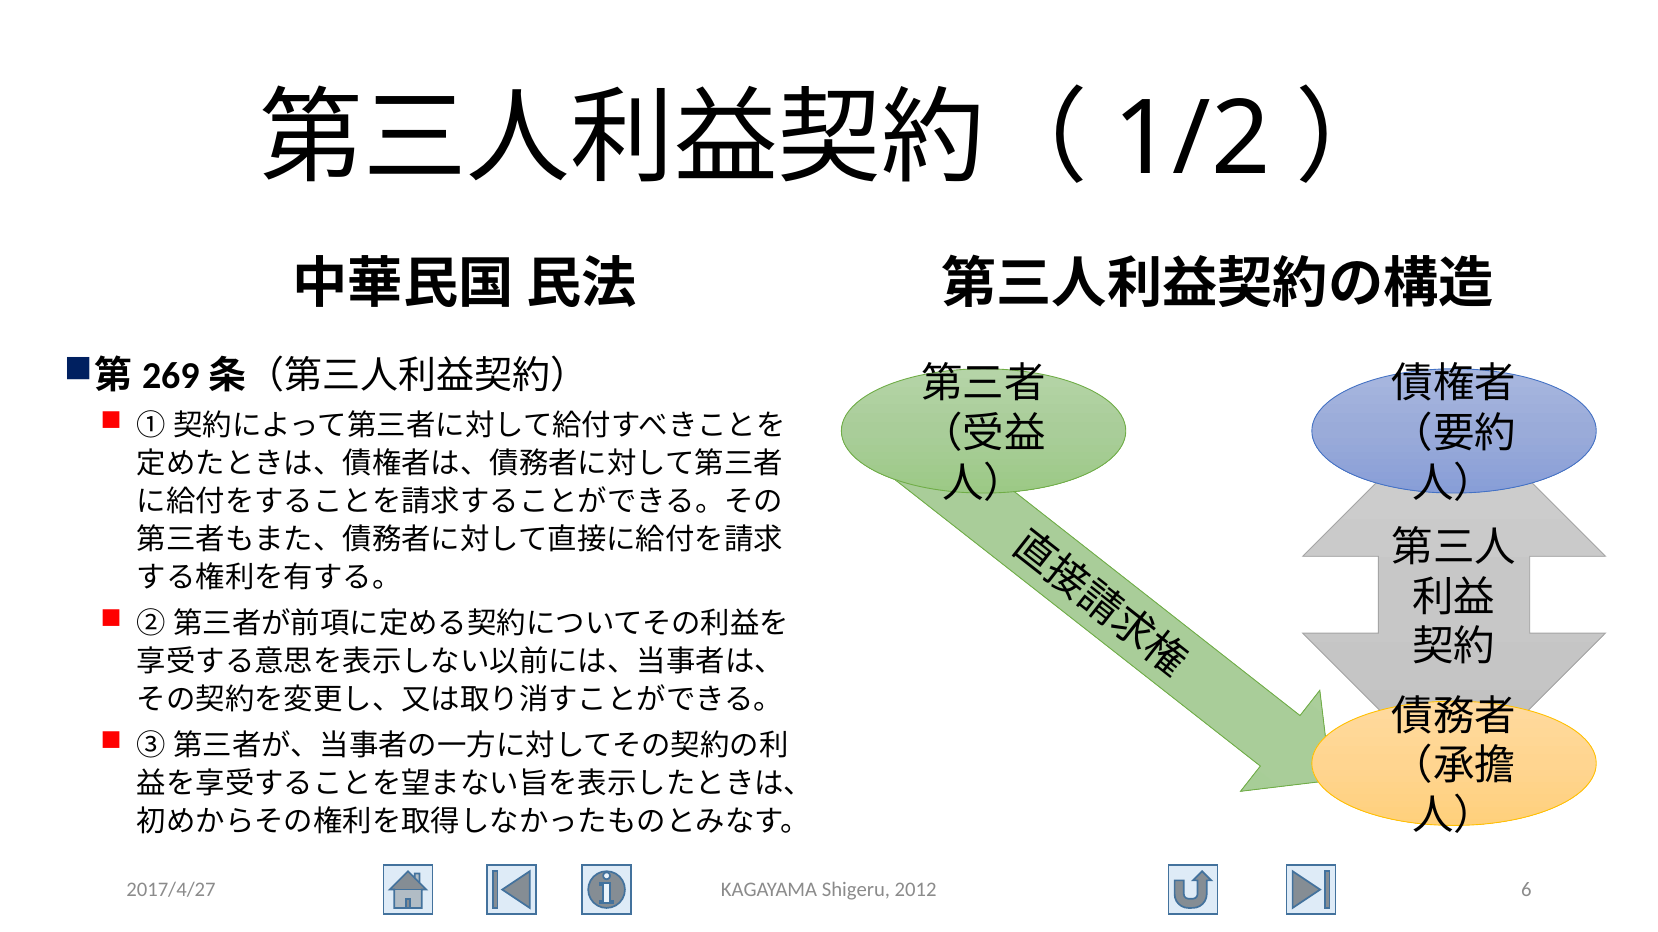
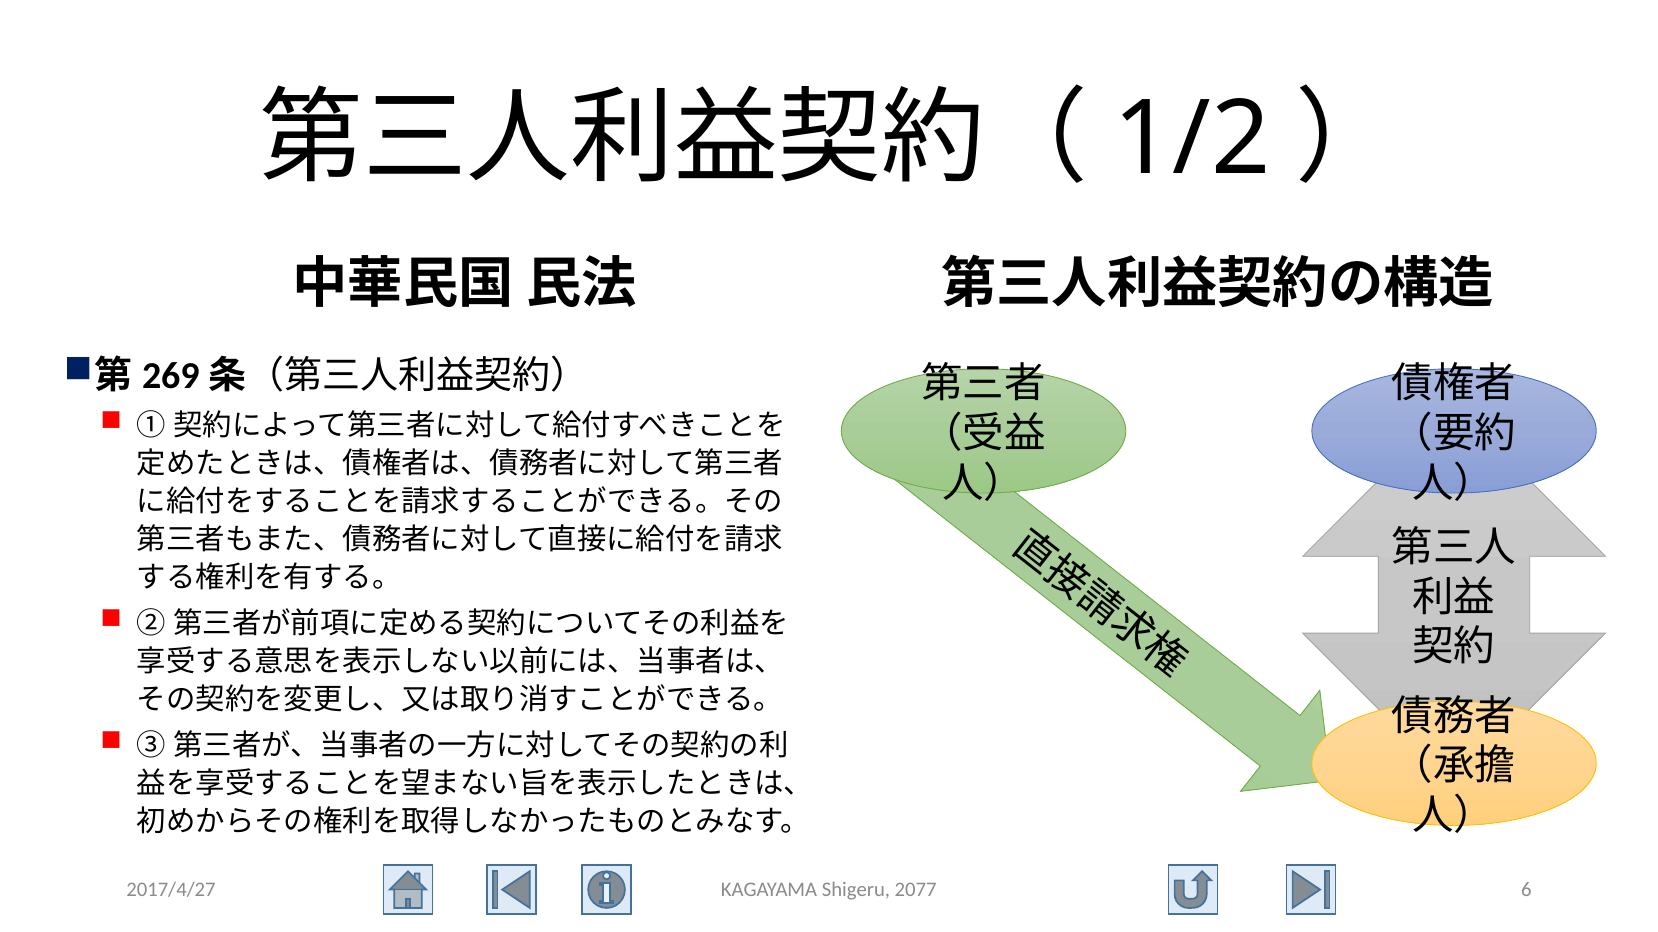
2012: 2012 -> 2077
